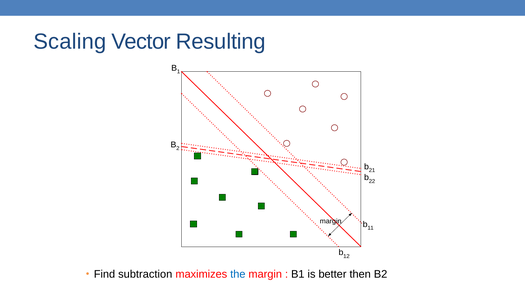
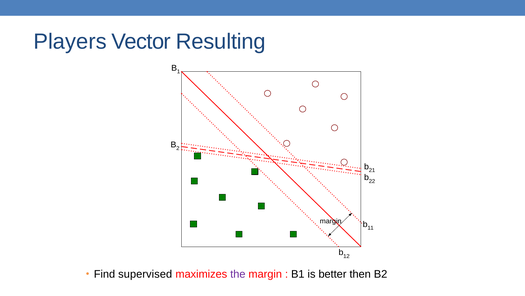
Scaling: Scaling -> Players
subtraction: subtraction -> supervised
the colour: blue -> purple
